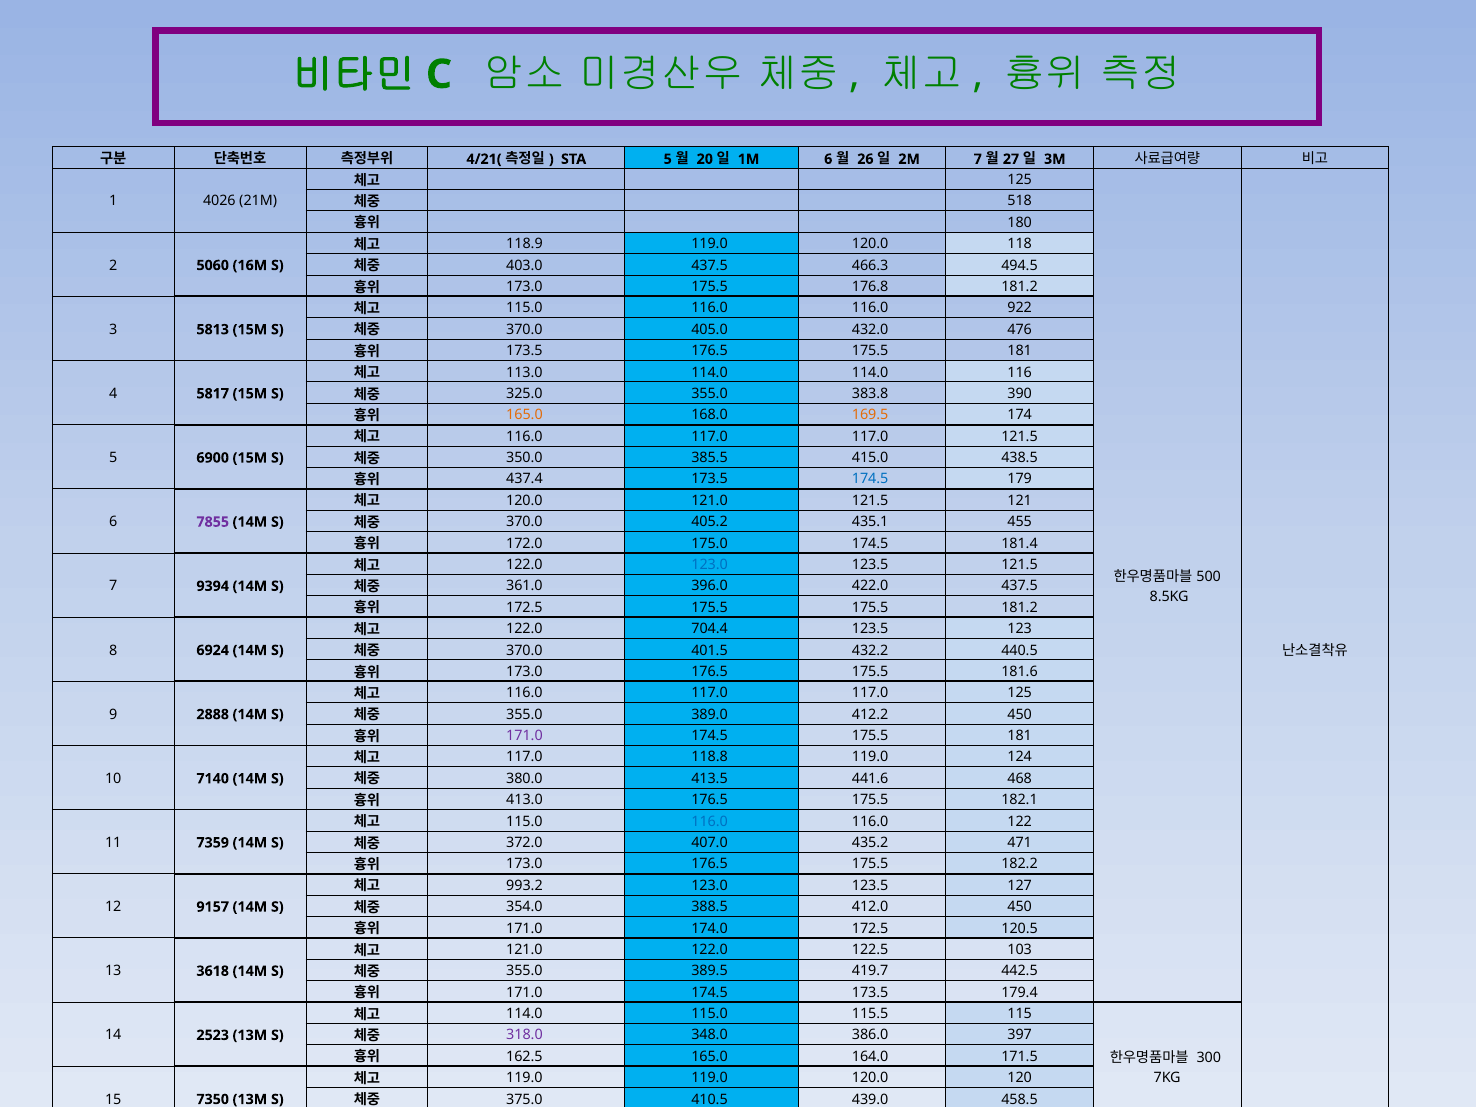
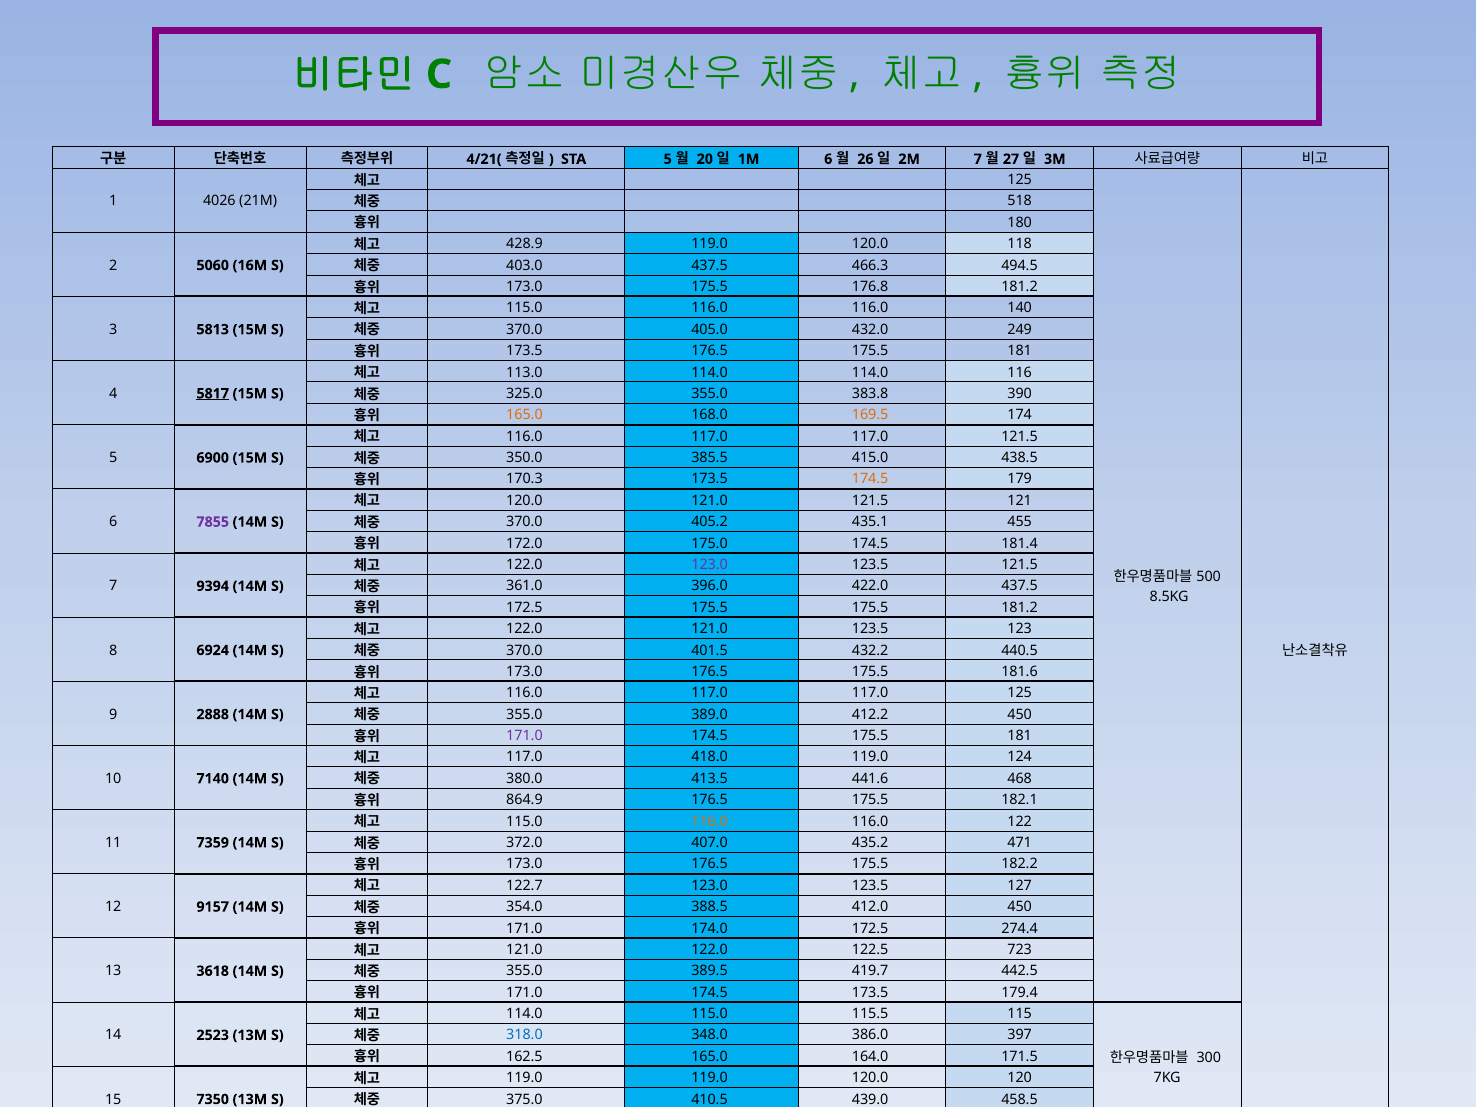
118.9: 118.9 -> 428.9
922: 922 -> 140
476: 476 -> 249
5817 underline: none -> present
437.4: 437.4 -> 170.3
174.5 at (870, 479) colour: blue -> orange
123.0 at (710, 565) colour: blue -> purple
122.0 704.4: 704.4 -> 121.0
118.8: 118.8 -> 418.0
413.0: 413.0 -> 864.9
116.0 at (710, 821) colour: blue -> orange
993.2: 993.2 -> 122.7
120.5: 120.5 -> 274.4
103: 103 -> 723
318.0 colour: purple -> blue
